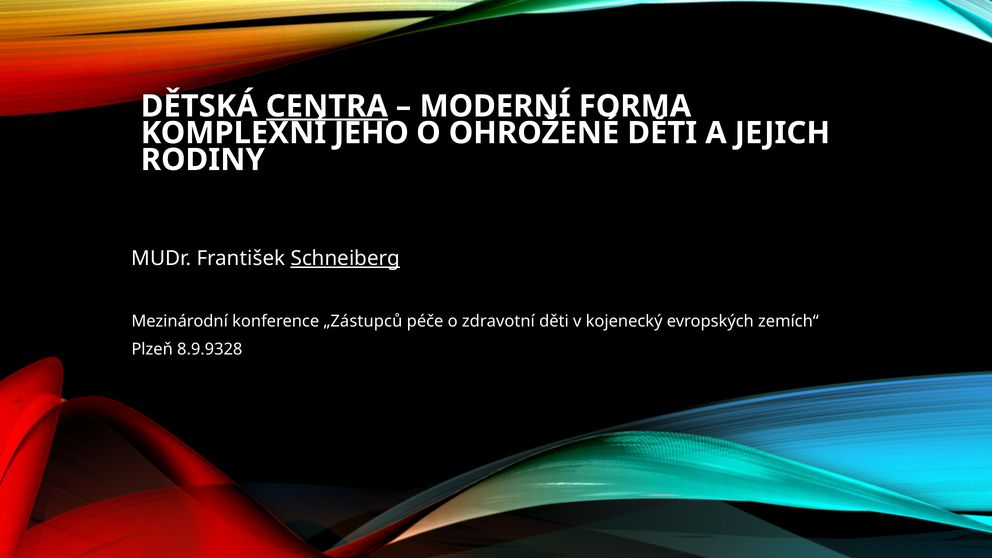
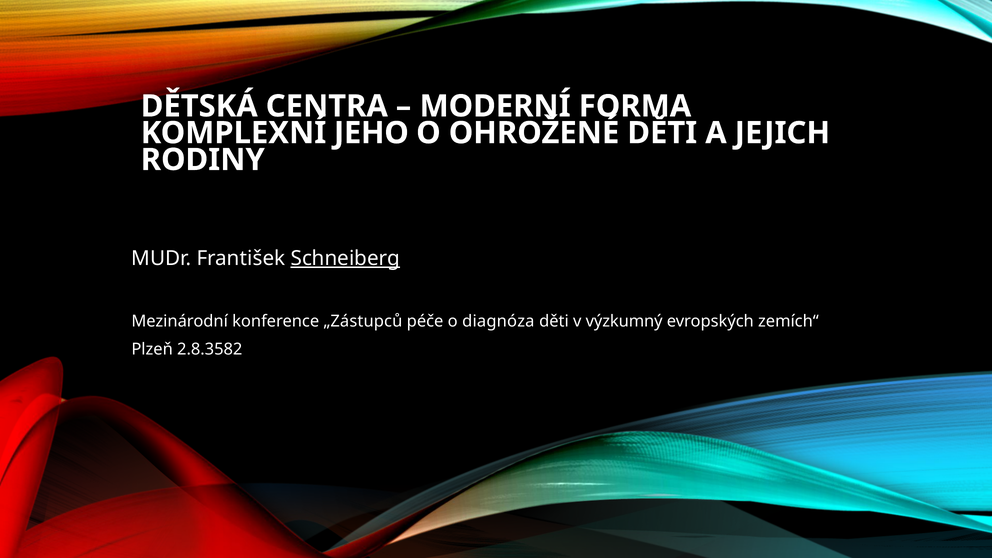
CENTRA underline: present -> none
zdravotní: zdravotní -> diagnóza
kojenecký: kojenecký -> výzkumný
8.9.9328: 8.9.9328 -> 2.8.3582
